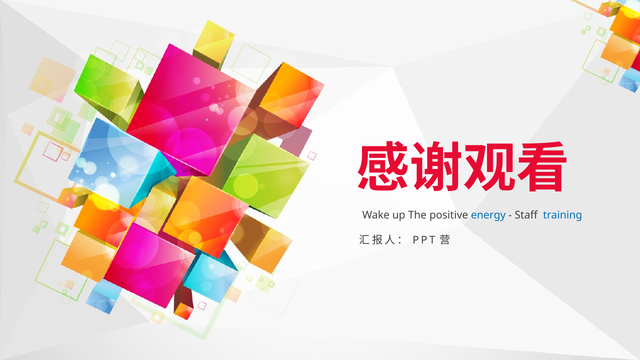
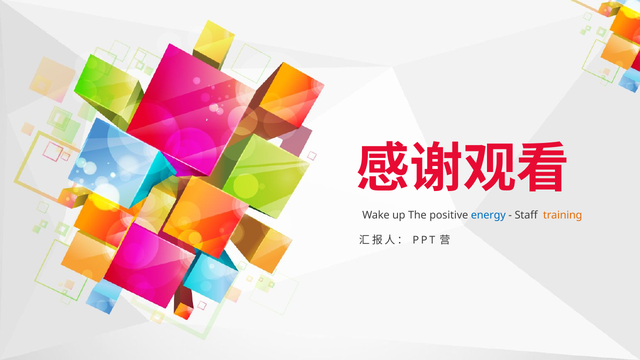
training colour: blue -> orange
